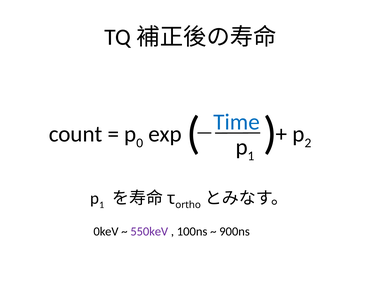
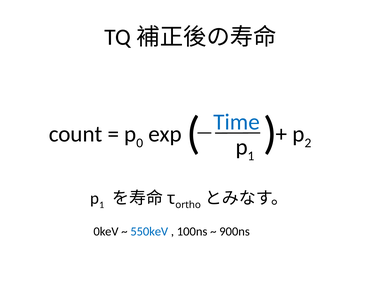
550keV colour: purple -> blue
